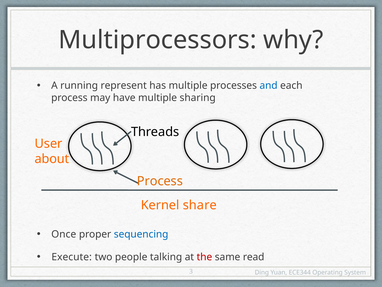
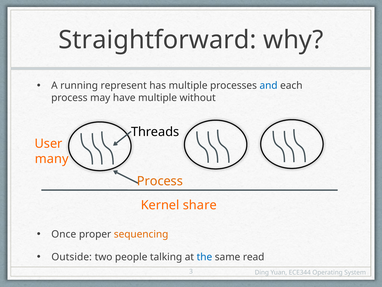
Multiprocessors: Multiprocessors -> Straightforward
sharing: sharing -> without
about: about -> many
sequencing colour: blue -> orange
Execute: Execute -> Outside
the colour: red -> blue
